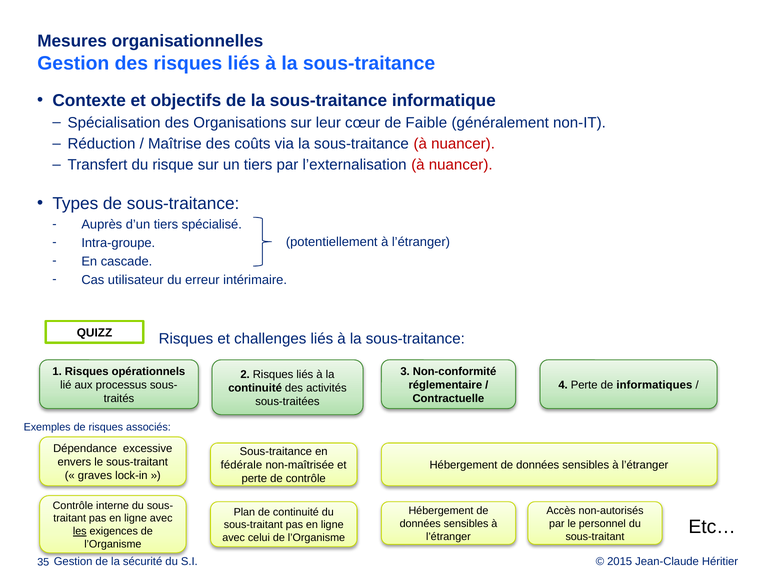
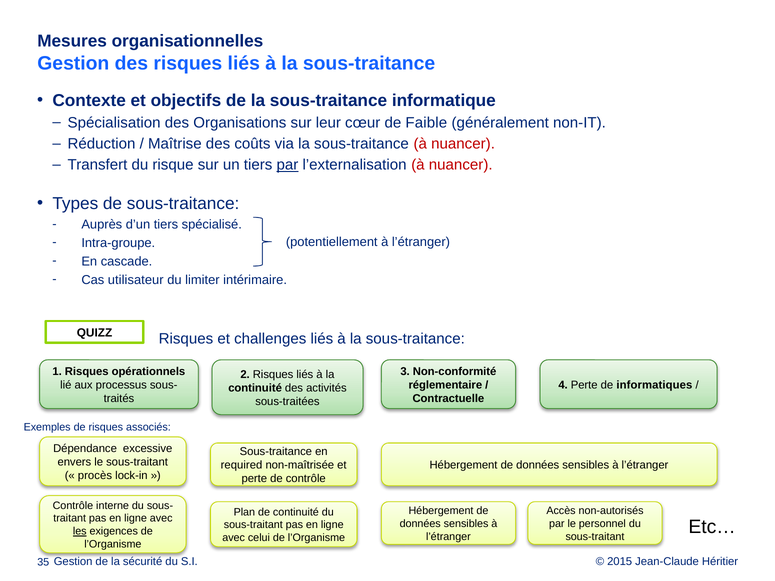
par at (287, 165) underline: none -> present
erreur: erreur -> limiter
fédérale: fédérale -> required
graves: graves -> procès
